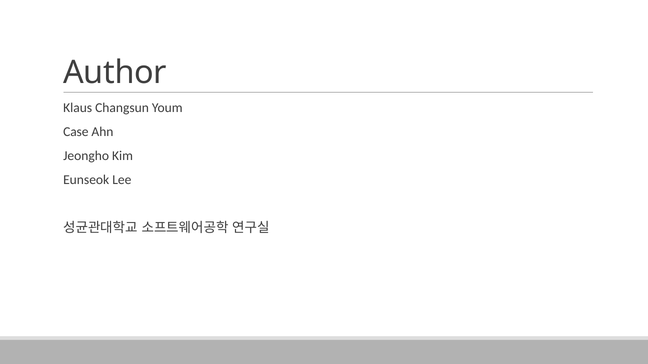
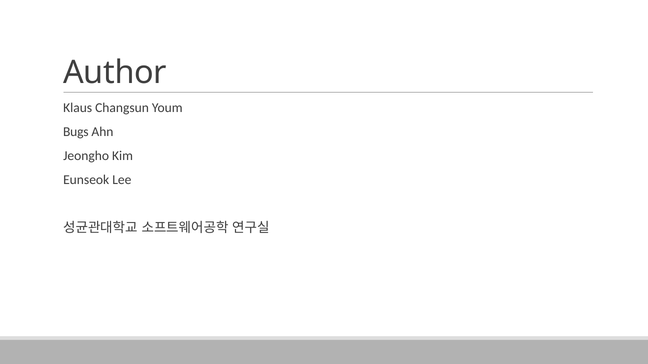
Case: Case -> Bugs
